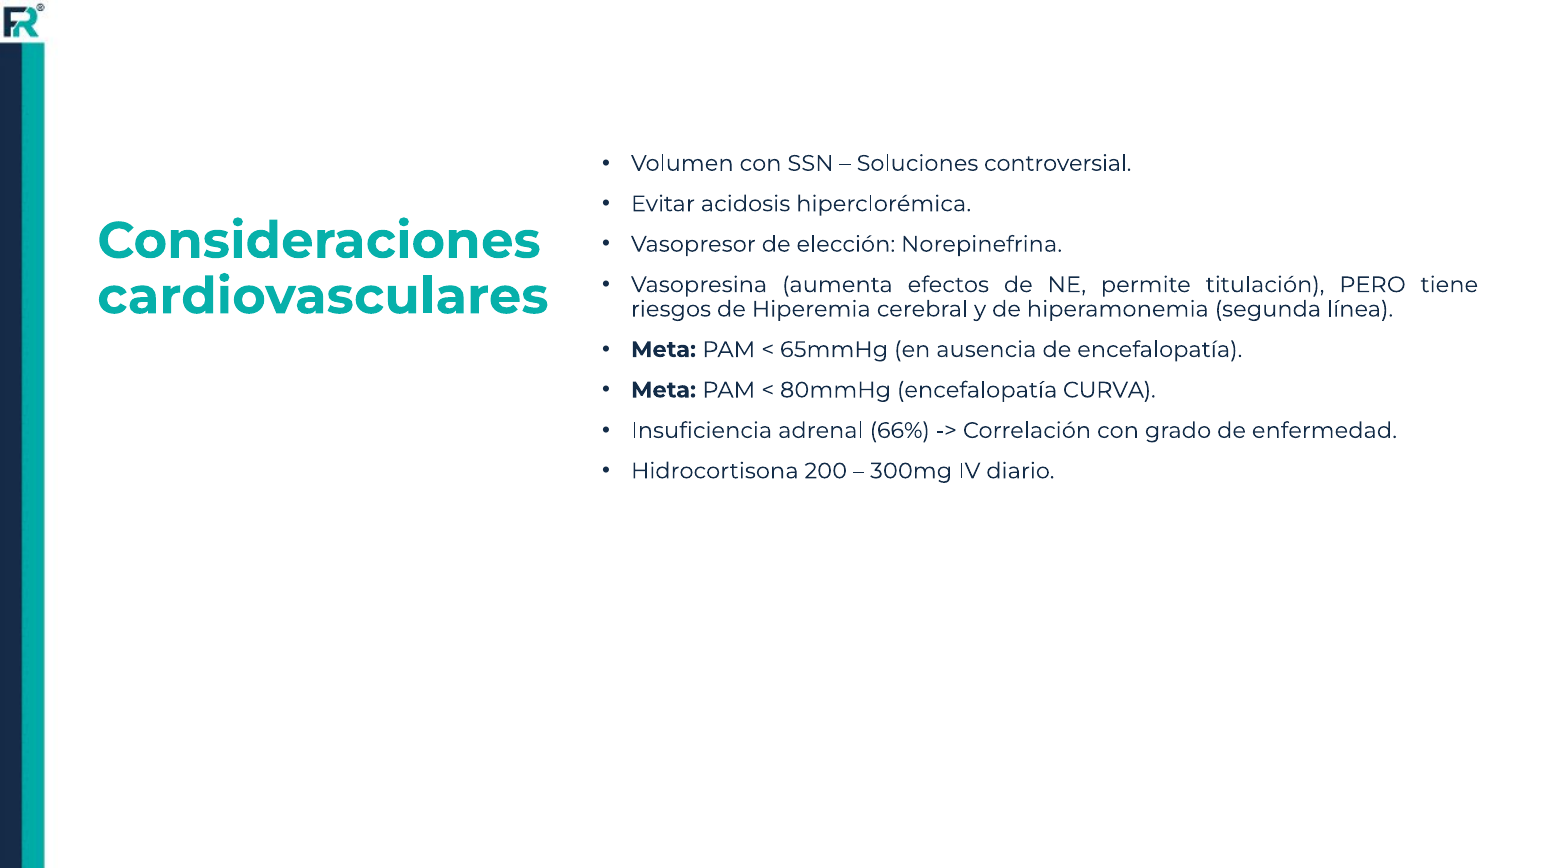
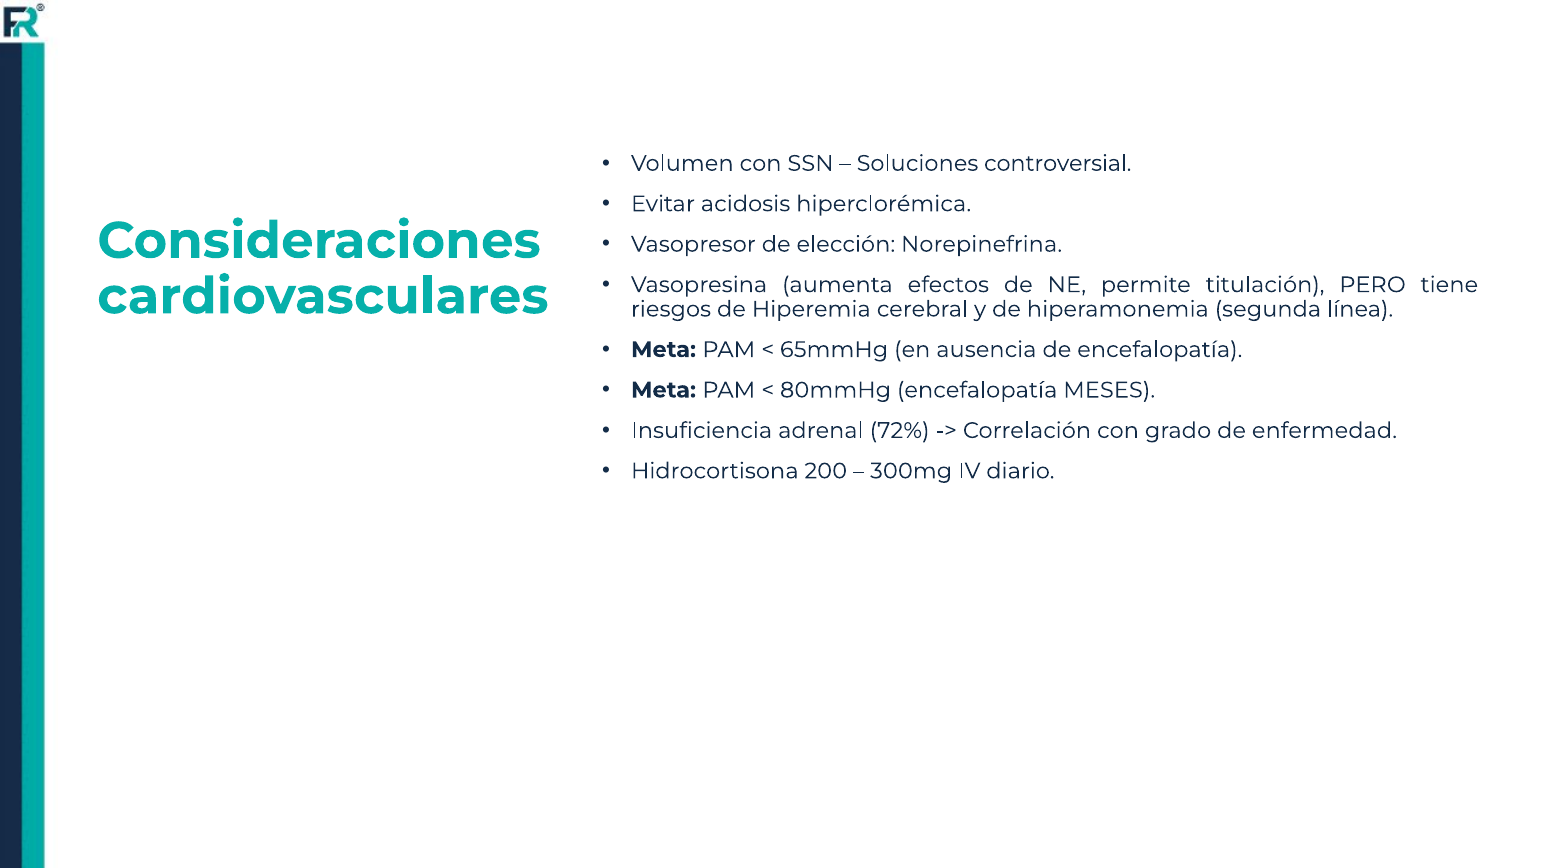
CURVA: CURVA -> MESES
66%: 66% -> 72%
